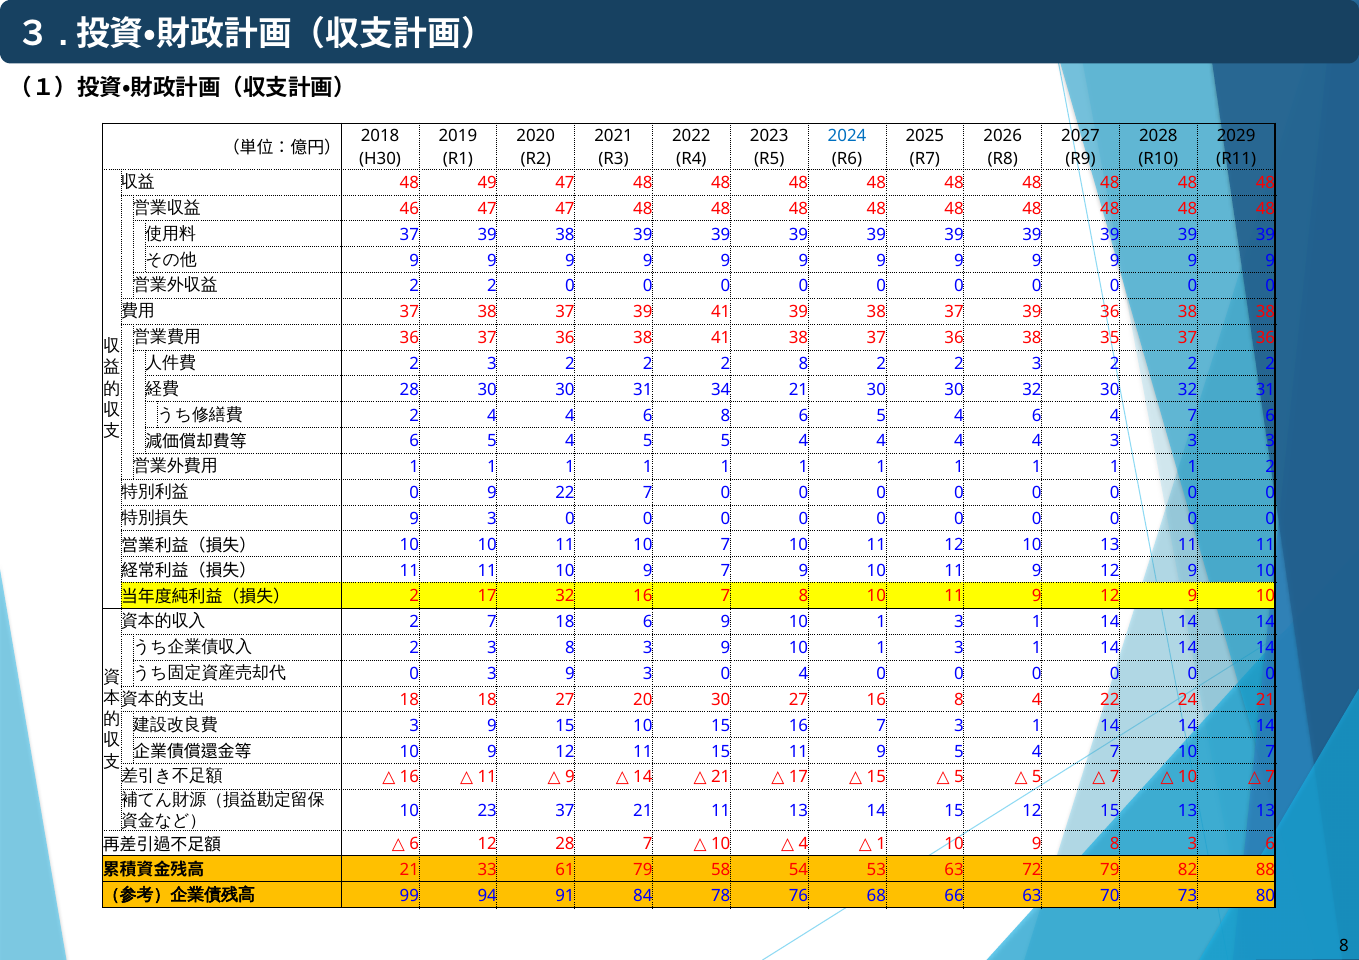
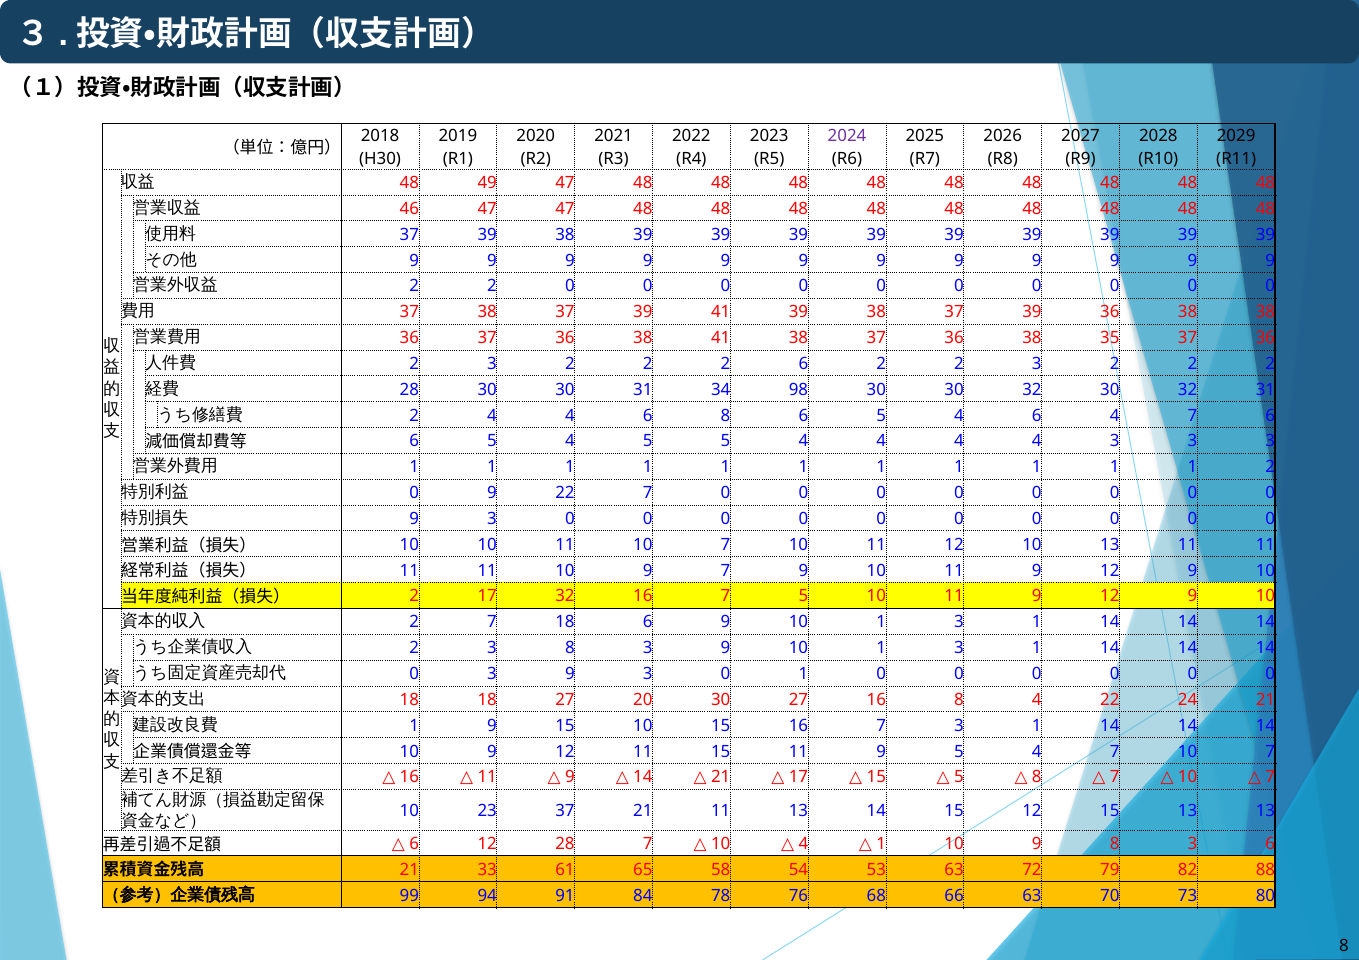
2024 colour: blue -> purple
2 8: 8 -> 6
34 21: 21 -> 98
7 8: 8 -> 5
0 4: 4 -> 1
3 at (414, 725): 3 -> 1
5 at (1037, 777): 5 -> 8
61 79: 79 -> 65
